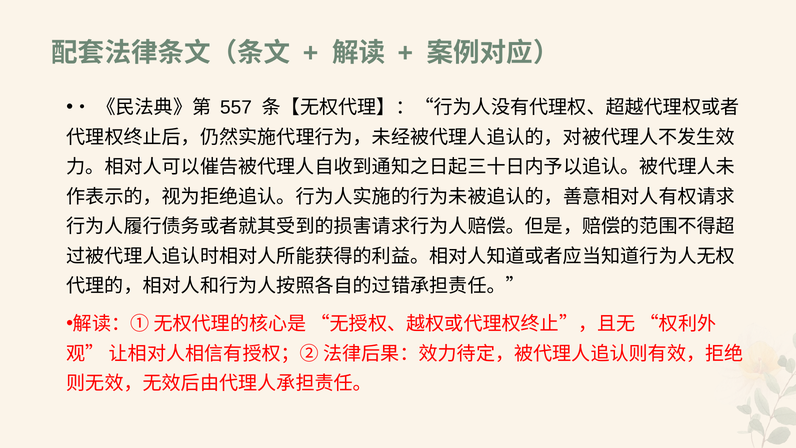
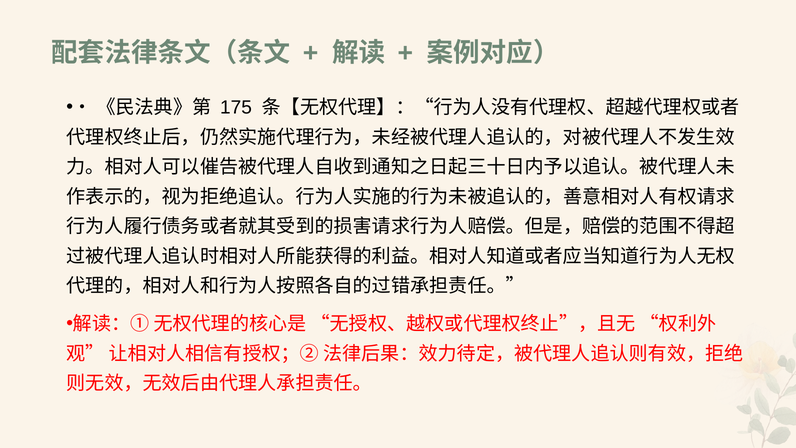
557: 557 -> 175
